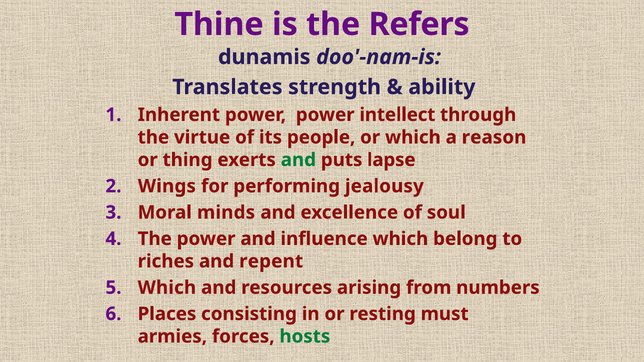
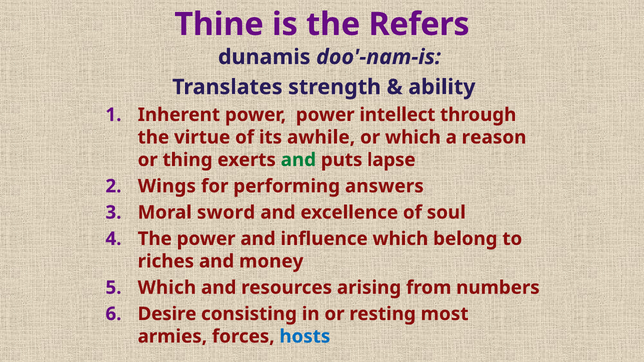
people: people -> awhile
jealousy: jealousy -> answers
minds: minds -> sword
repent: repent -> money
Places: Places -> Desire
must: must -> most
hosts colour: green -> blue
